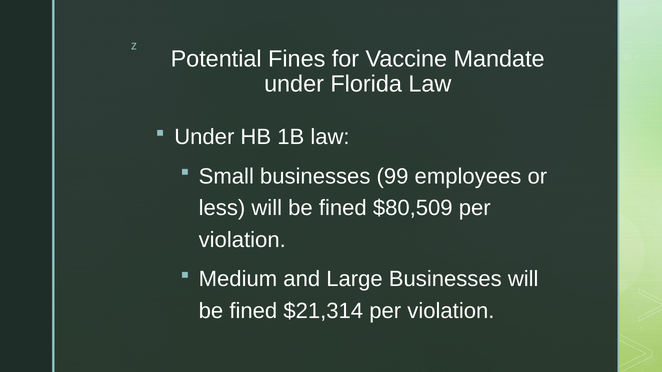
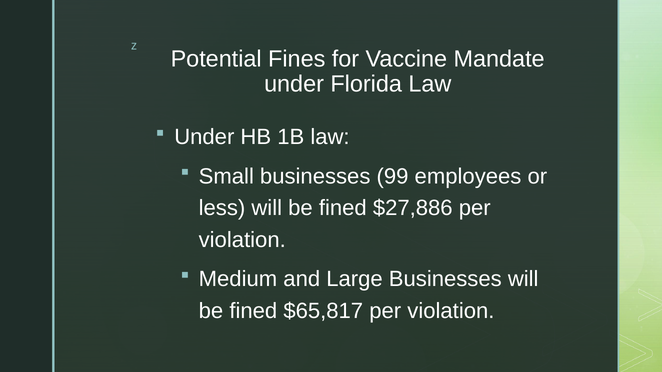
$80,509: $80,509 -> $27,886
$21,314: $21,314 -> $65,817
